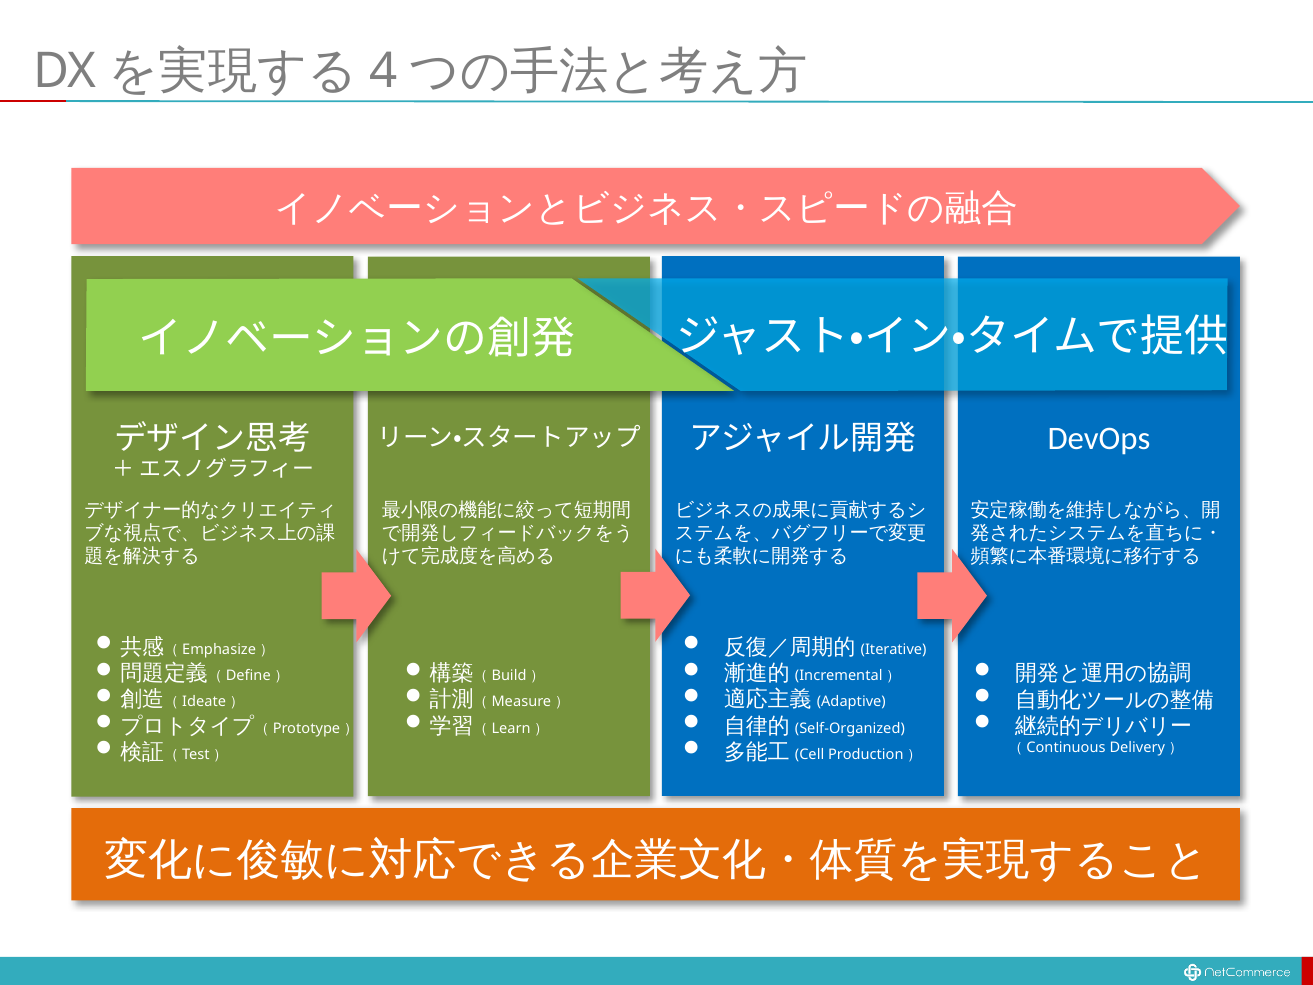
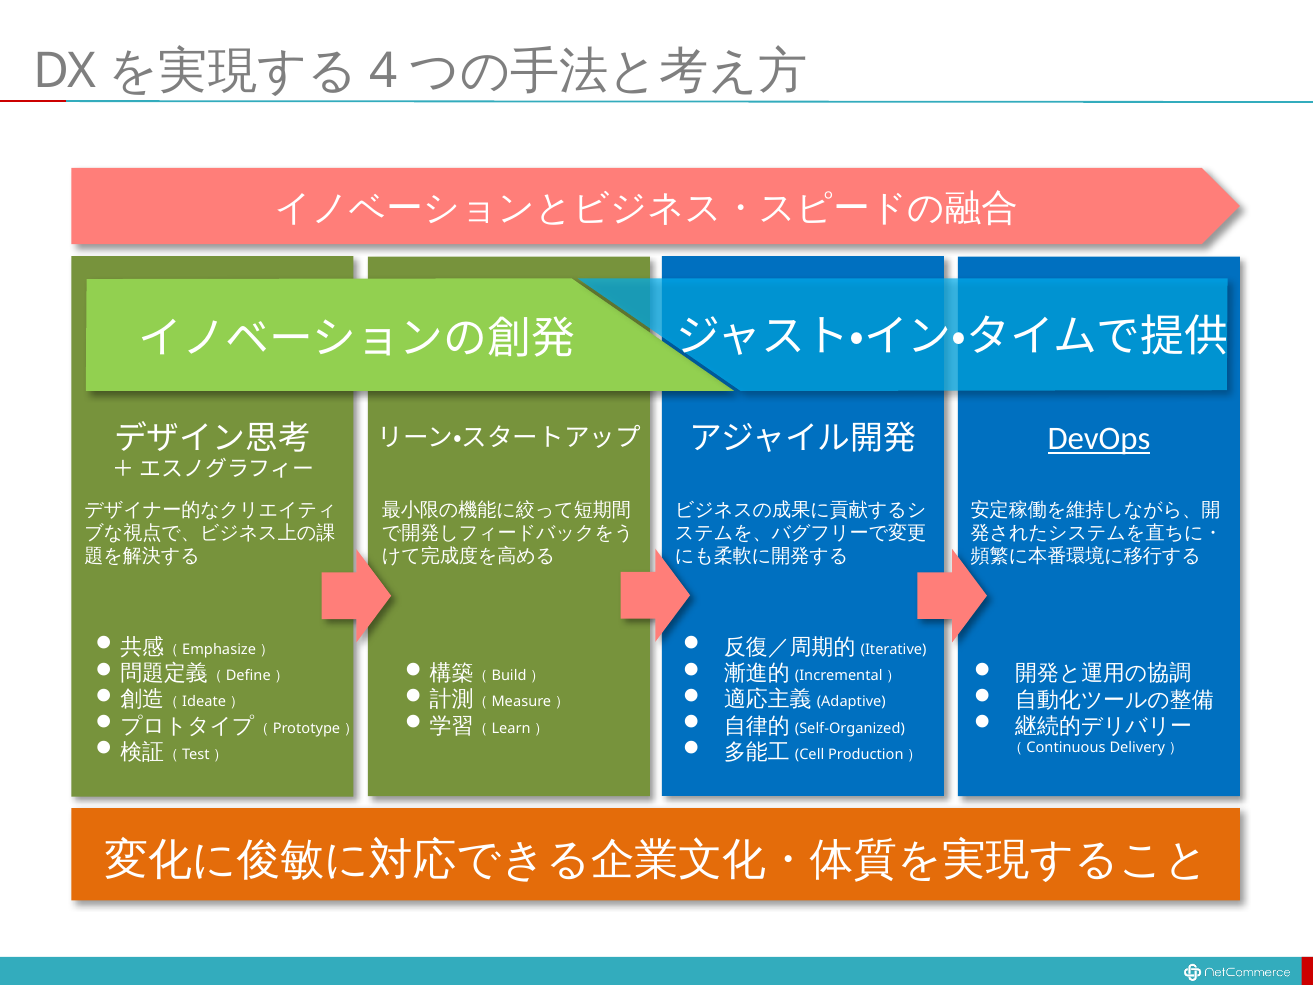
DevOps underline: none -> present
